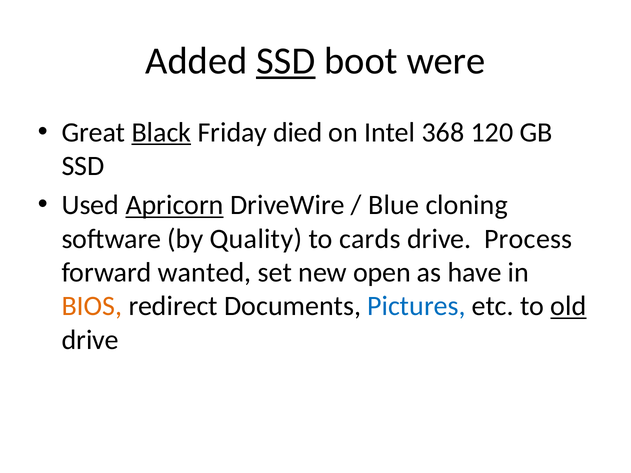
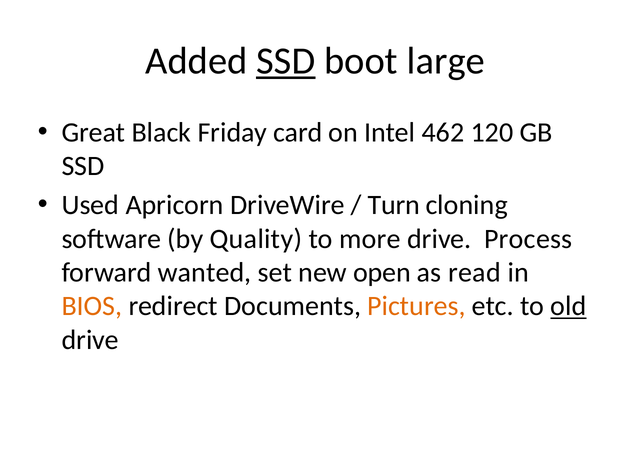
were: were -> large
Black underline: present -> none
died: died -> card
368: 368 -> 462
Apricorn underline: present -> none
Blue: Blue -> Turn
cards: cards -> more
have: have -> read
Pictures colour: blue -> orange
